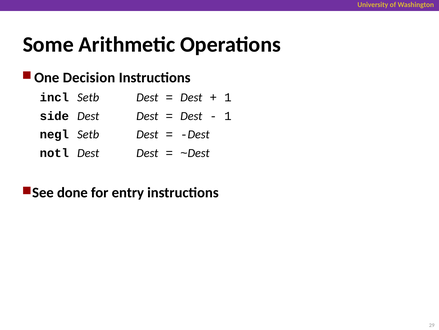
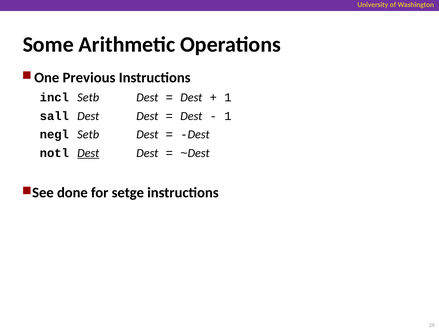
Decision: Decision -> Previous
side: side -> sall
Dest at (88, 153) underline: none -> present
entry: entry -> setge
